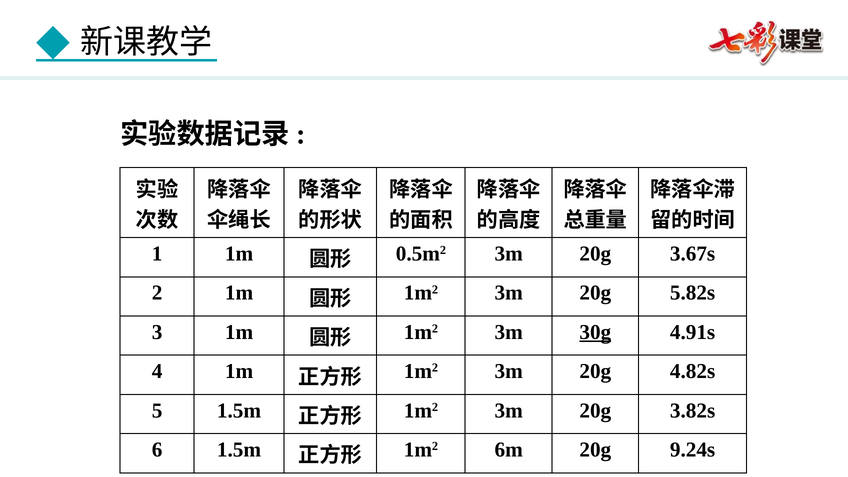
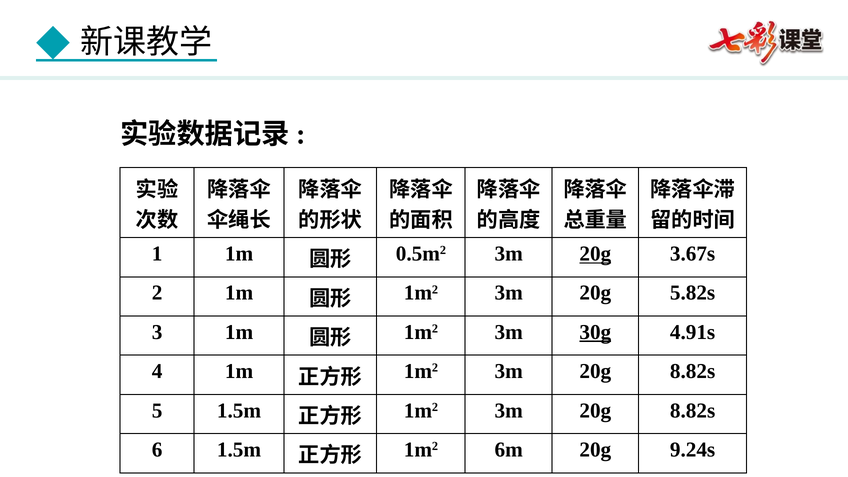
20g at (595, 254) underline: none -> present
4.82s at (693, 371): 4.82s -> 8.82s
3.82s at (693, 411): 3.82s -> 8.82s
